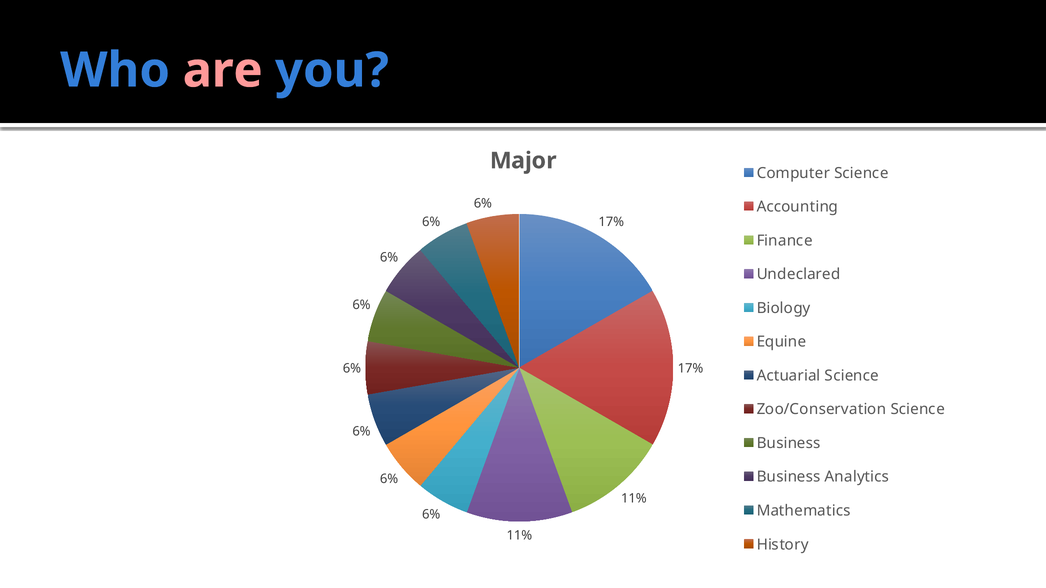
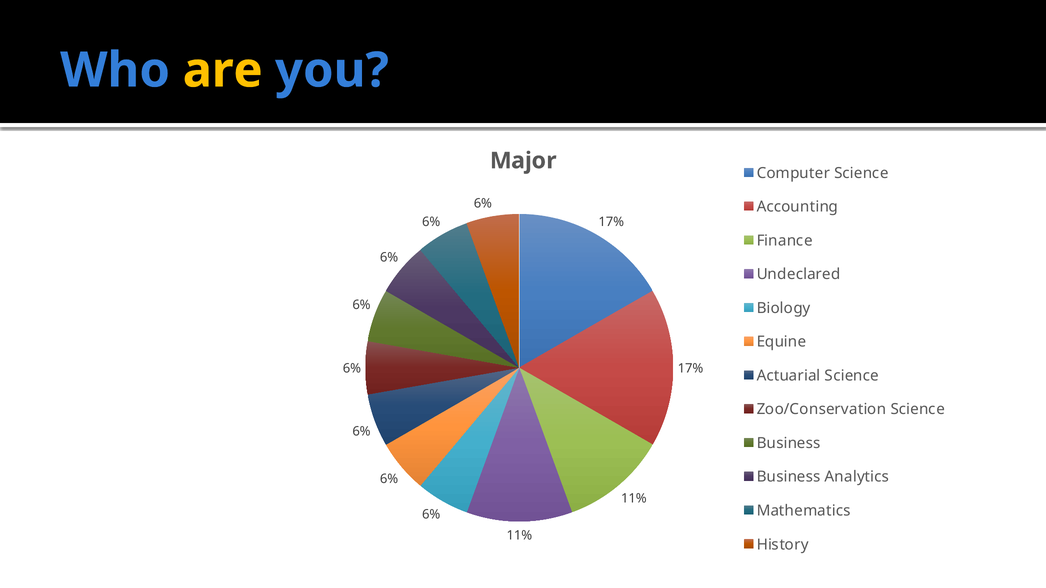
are colour: pink -> yellow
